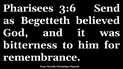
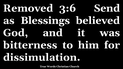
Pharisees: Pharisees -> Removed
Begetteth: Begetteth -> Blessings
remembrance: remembrance -> dissimulation
